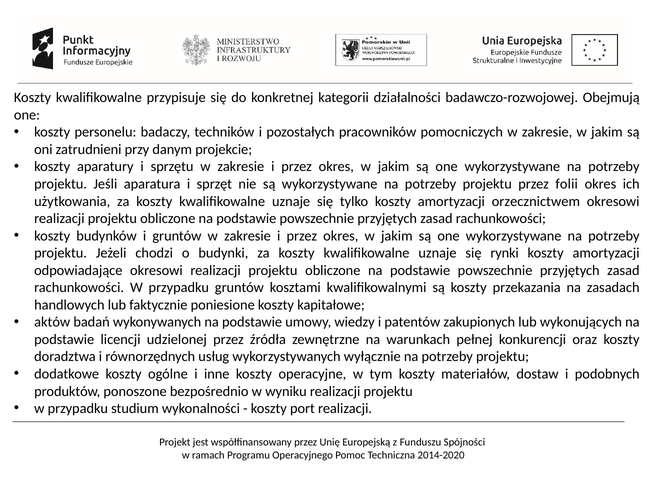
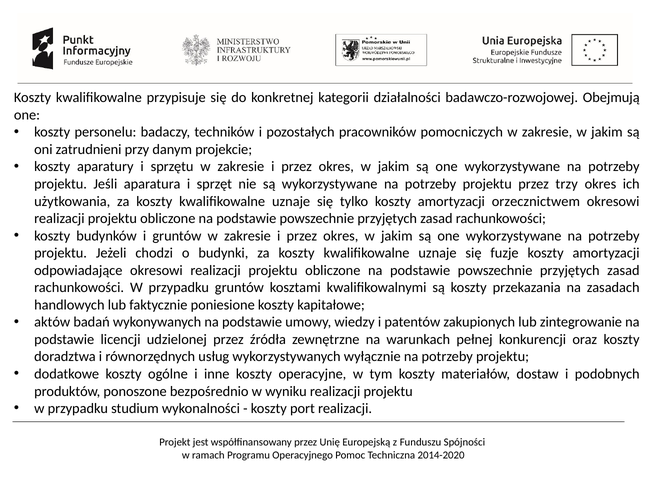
folii: folii -> trzy
rynki: rynki -> fuzje
wykonujących: wykonujących -> zintegrowanie
